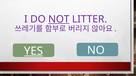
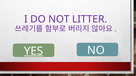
NOT underline: present -> none
